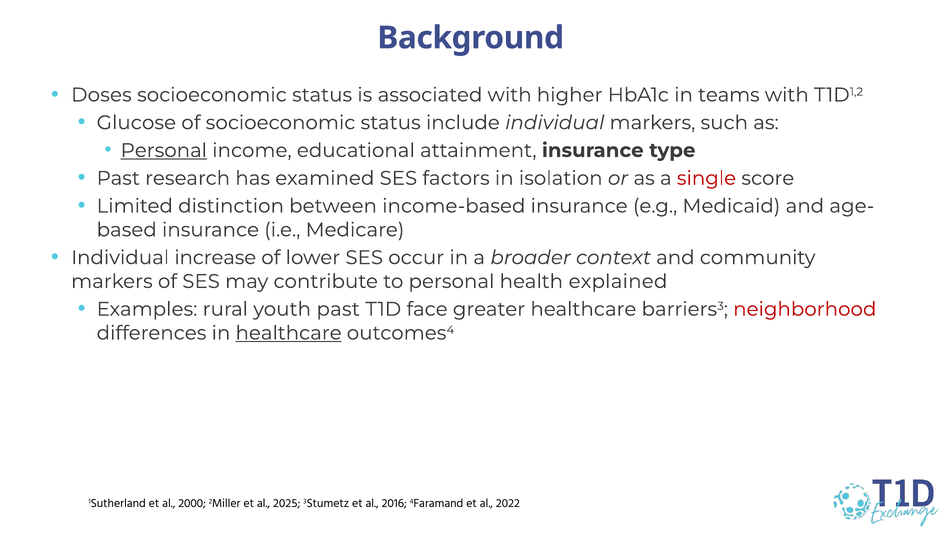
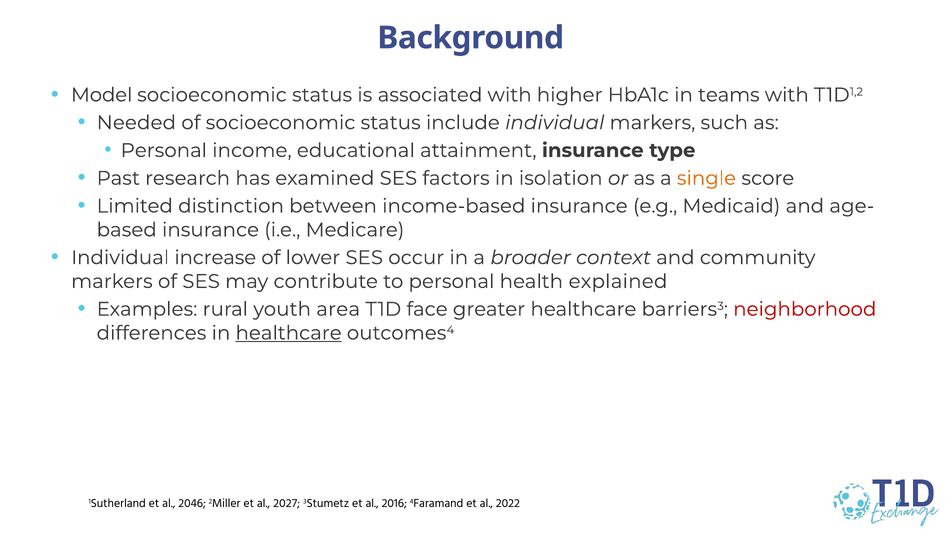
Doses: Doses -> Model
Glucose: Glucose -> Needed
Personal at (164, 150) underline: present -> none
single colour: red -> orange
youth past: past -> area
2000: 2000 -> 2046
2025: 2025 -> 2027
